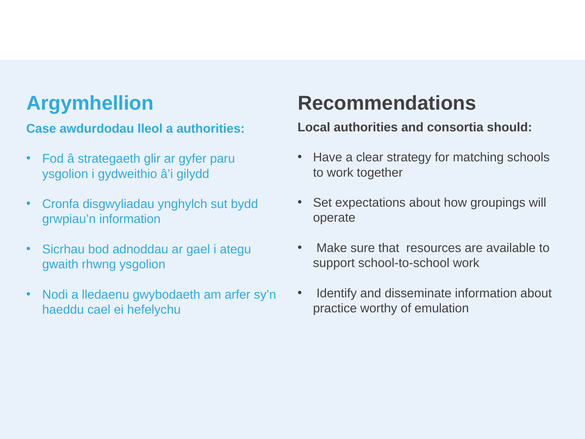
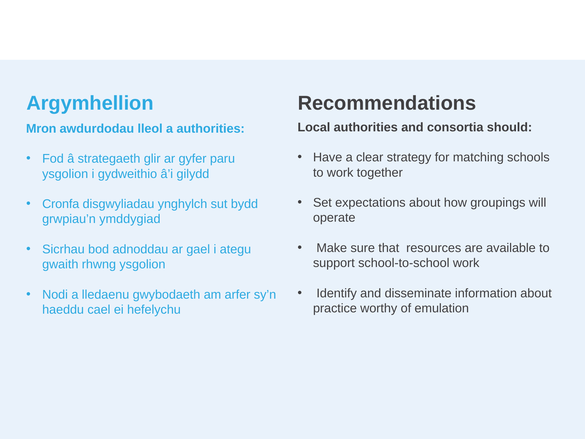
Case: Case -> Mron
grwpiau’n information: information -> ymddygiad
